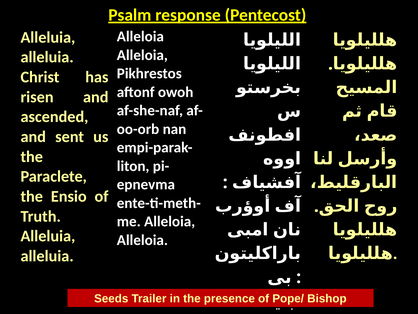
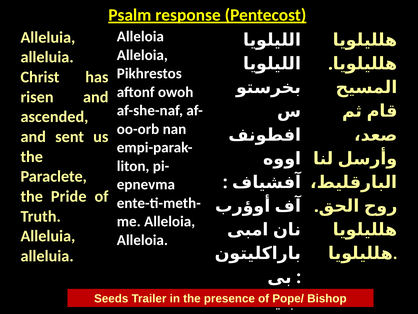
Ensio: Ensio -> Pride
